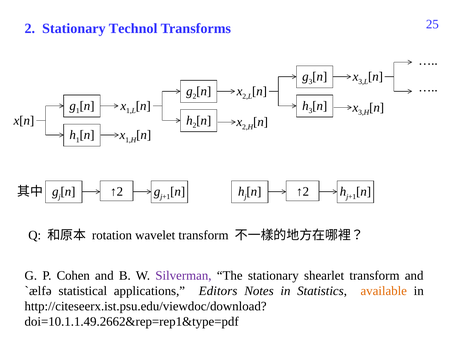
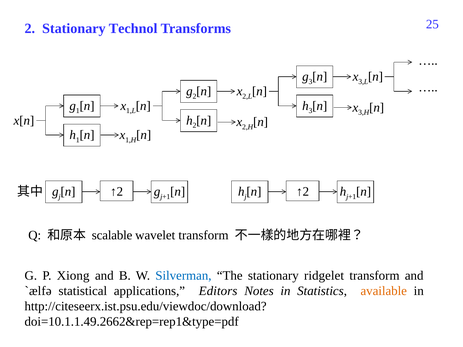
rotation: rotation -> scalable
Cohen: Cohen -> Xiong
Silverman colour: purple -> blue
shearlet: shearlet -> ridgelet
